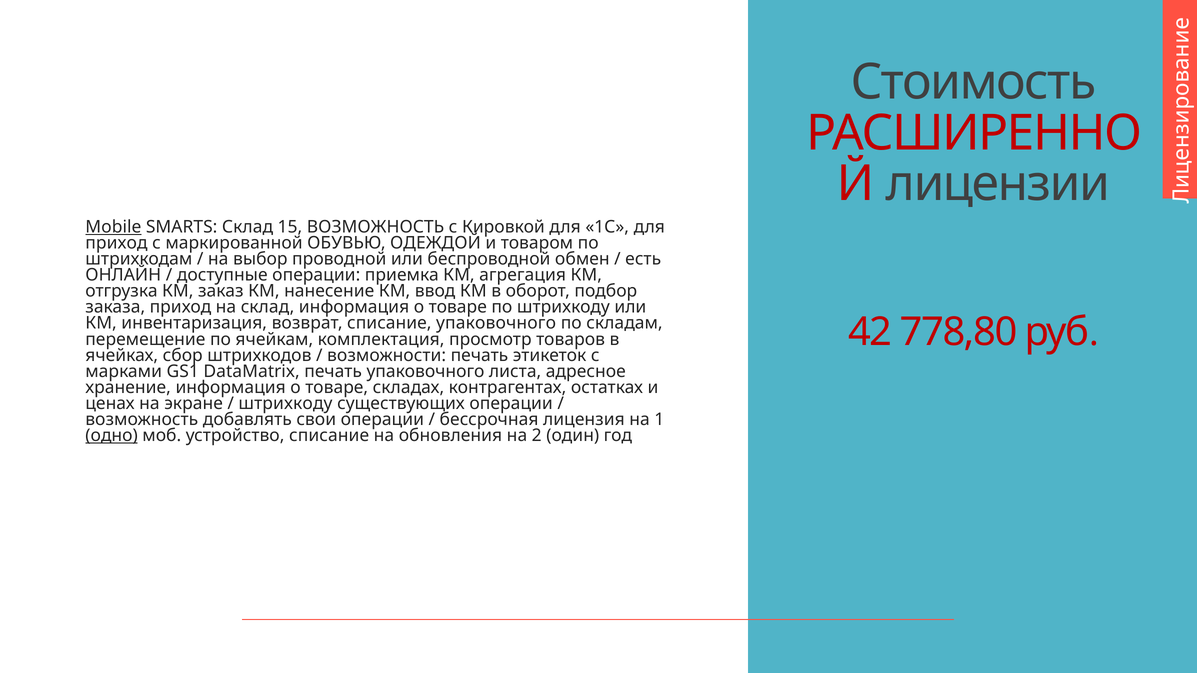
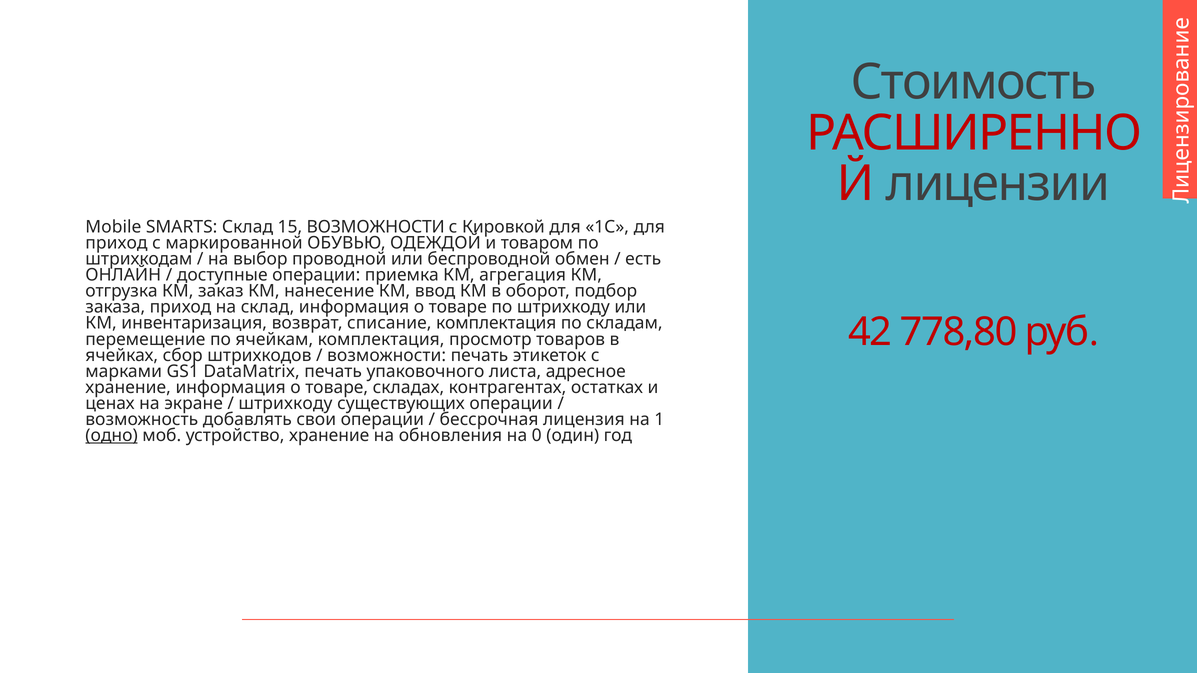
Mobile underline: present -> none
15 ВОЗМОЖНОСТЬ: ВОЗМОЖНОСТЬ -> ВОЗМОЖНОСТИ
списание упаковочного: упаковочного -> комплектация
устройство списание: списание -> хранение
2: 2 -> 0
